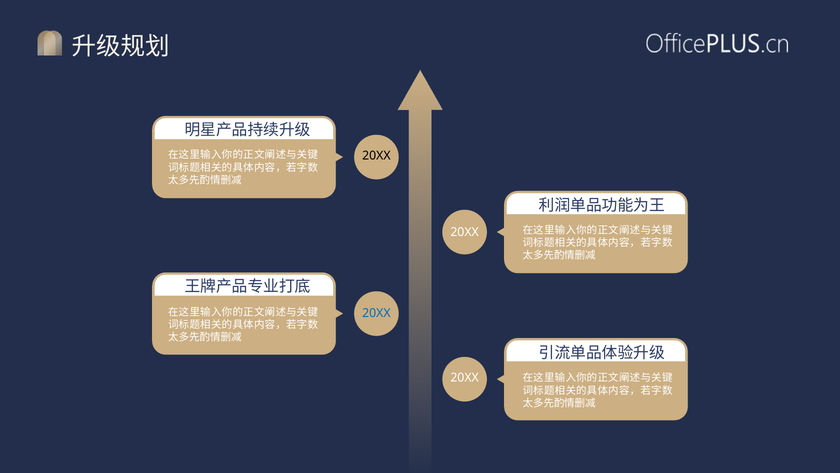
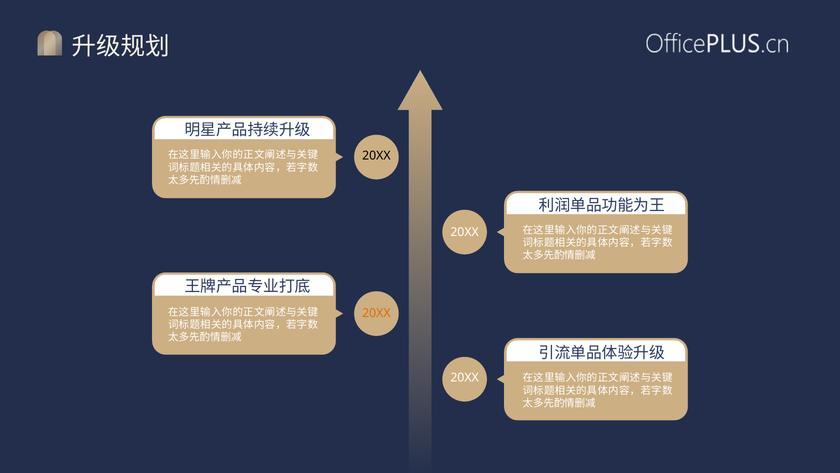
20XX at (376, 313) colour: blue -> orange
